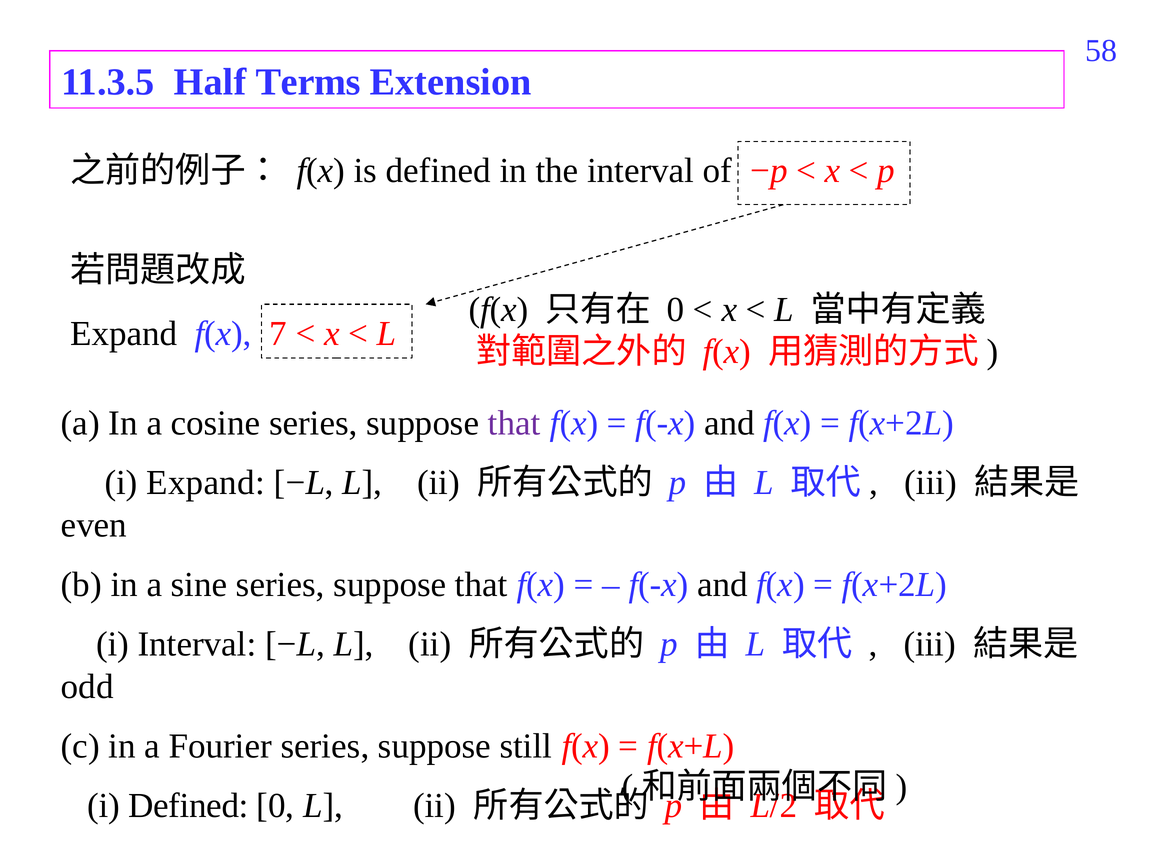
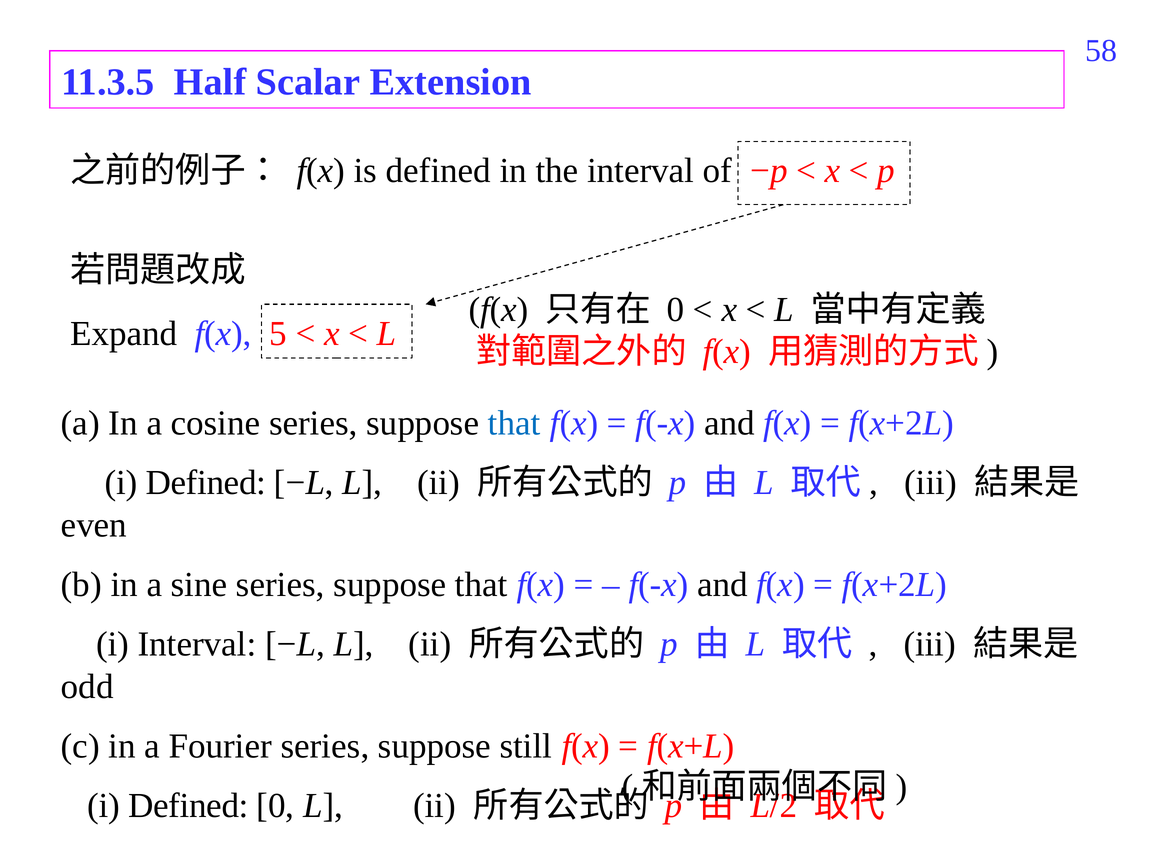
Terms: Terms -> Scalar
7: 7 -> 5
that at (514, 423) colour: purple -> blue
Expand at (206, 483): Expand -> Defined
